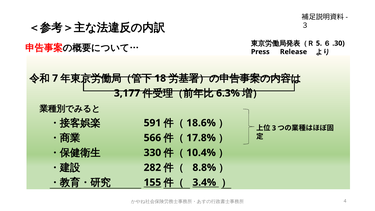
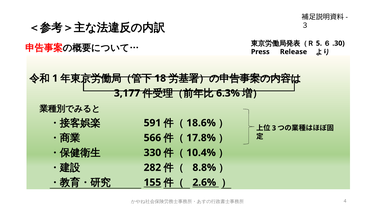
7: 7 -> 1
3.4%: 3.4% -> 2.6%
